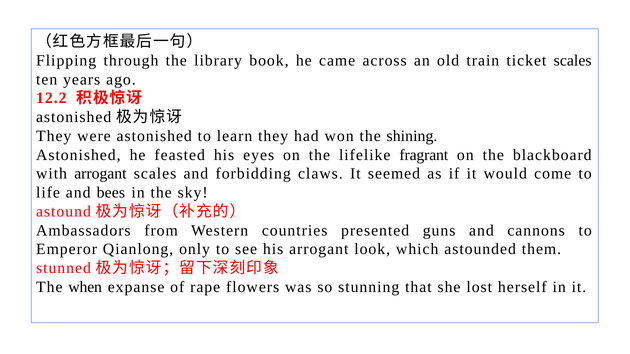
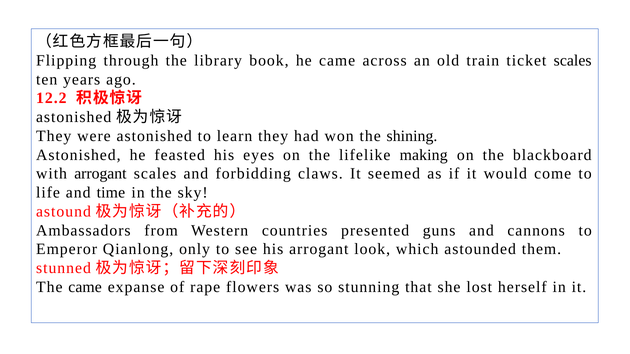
fragrant: fragrant -> making
bees: bees -> time
The when: when -> came
